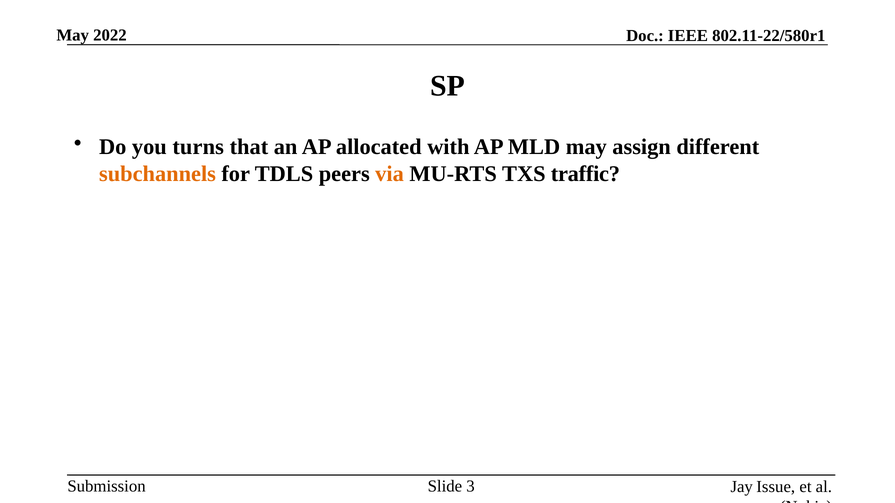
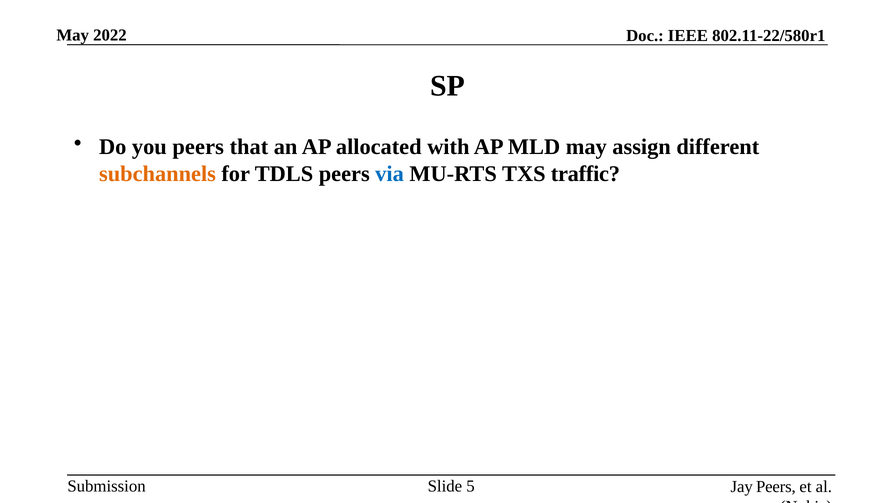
you turns: turns -> peers
via colour: orange -> blue
3: 3 -> 5
Jay Issue: Issue -> Peers
